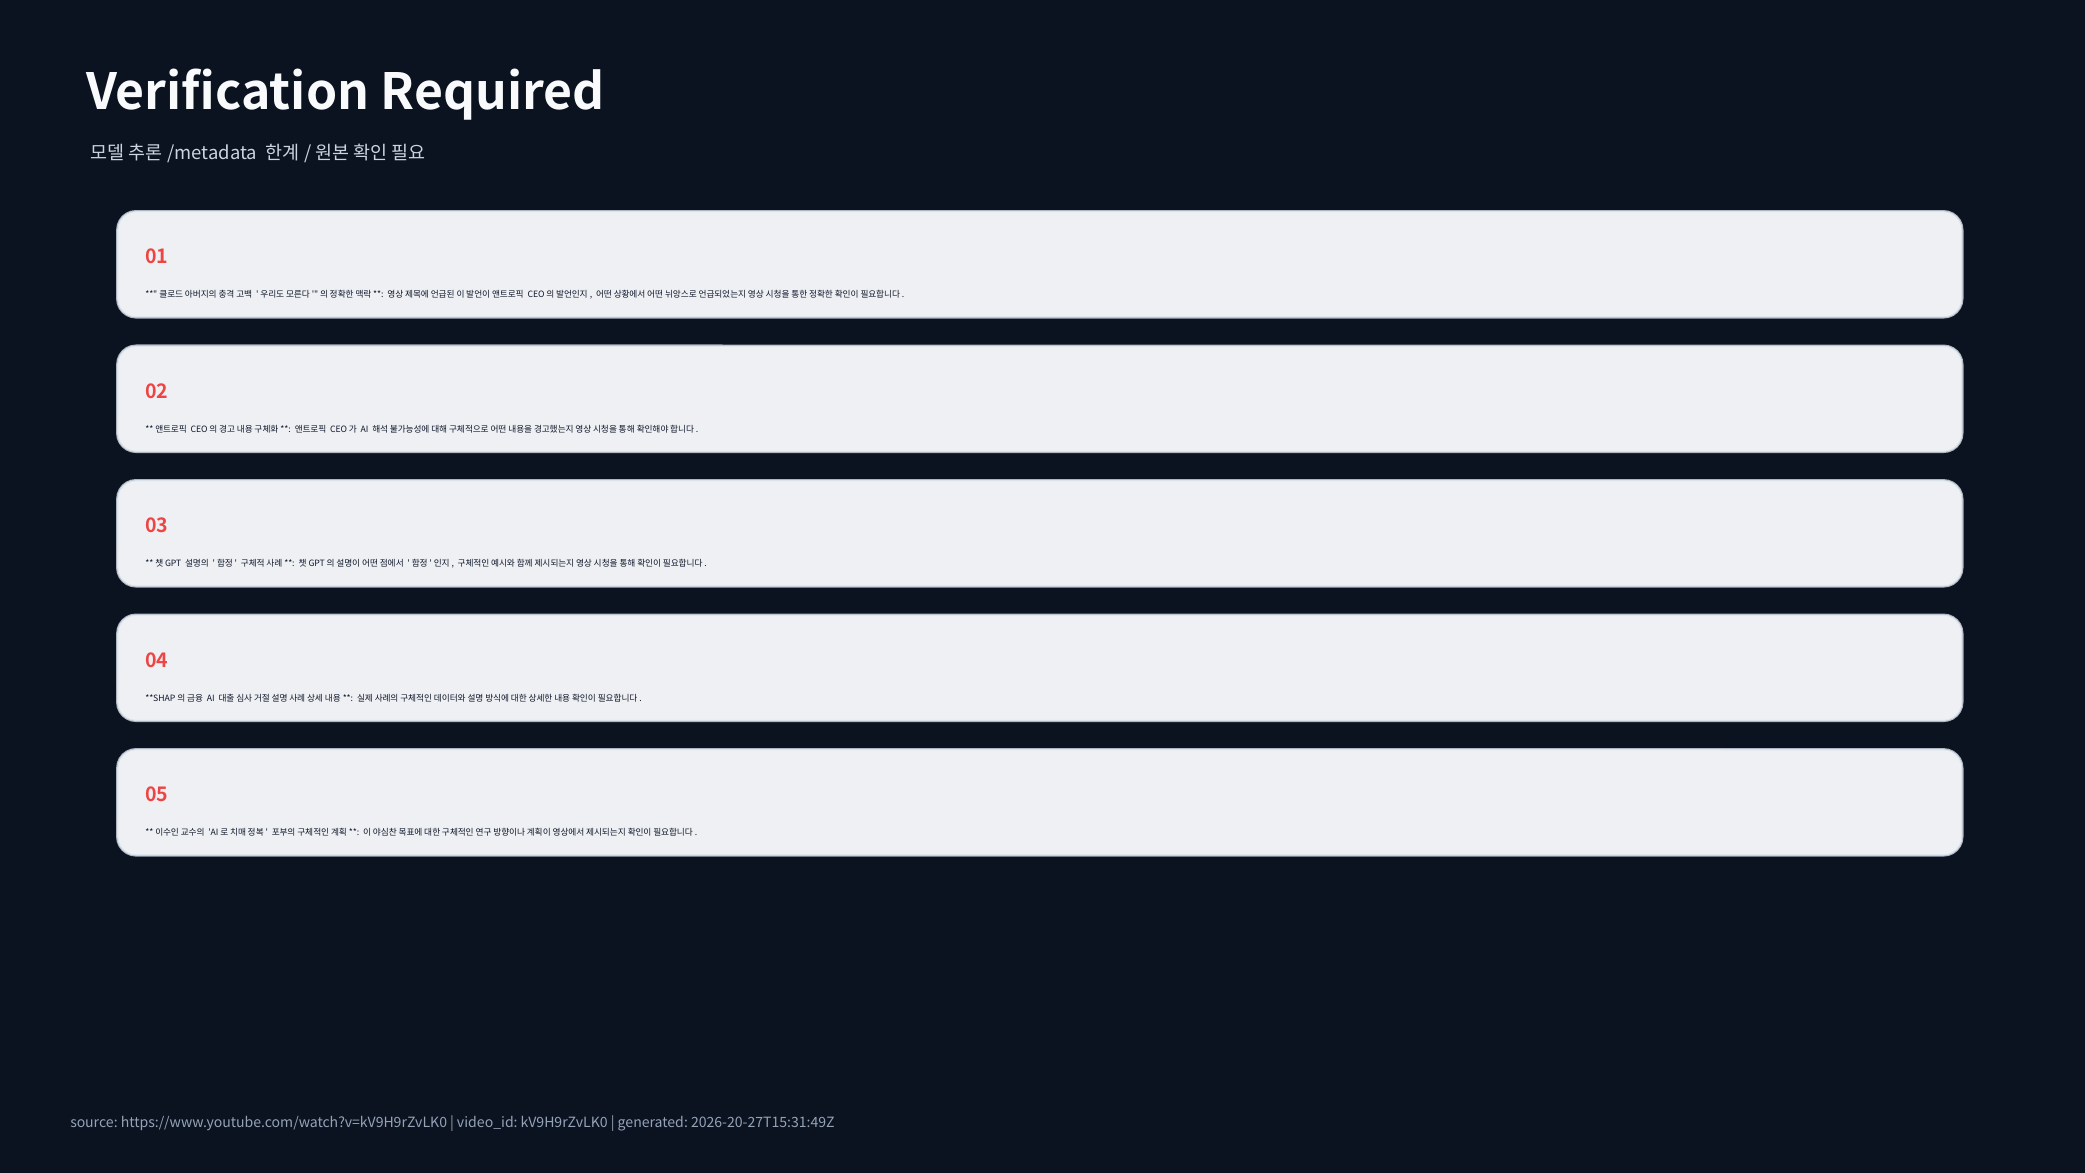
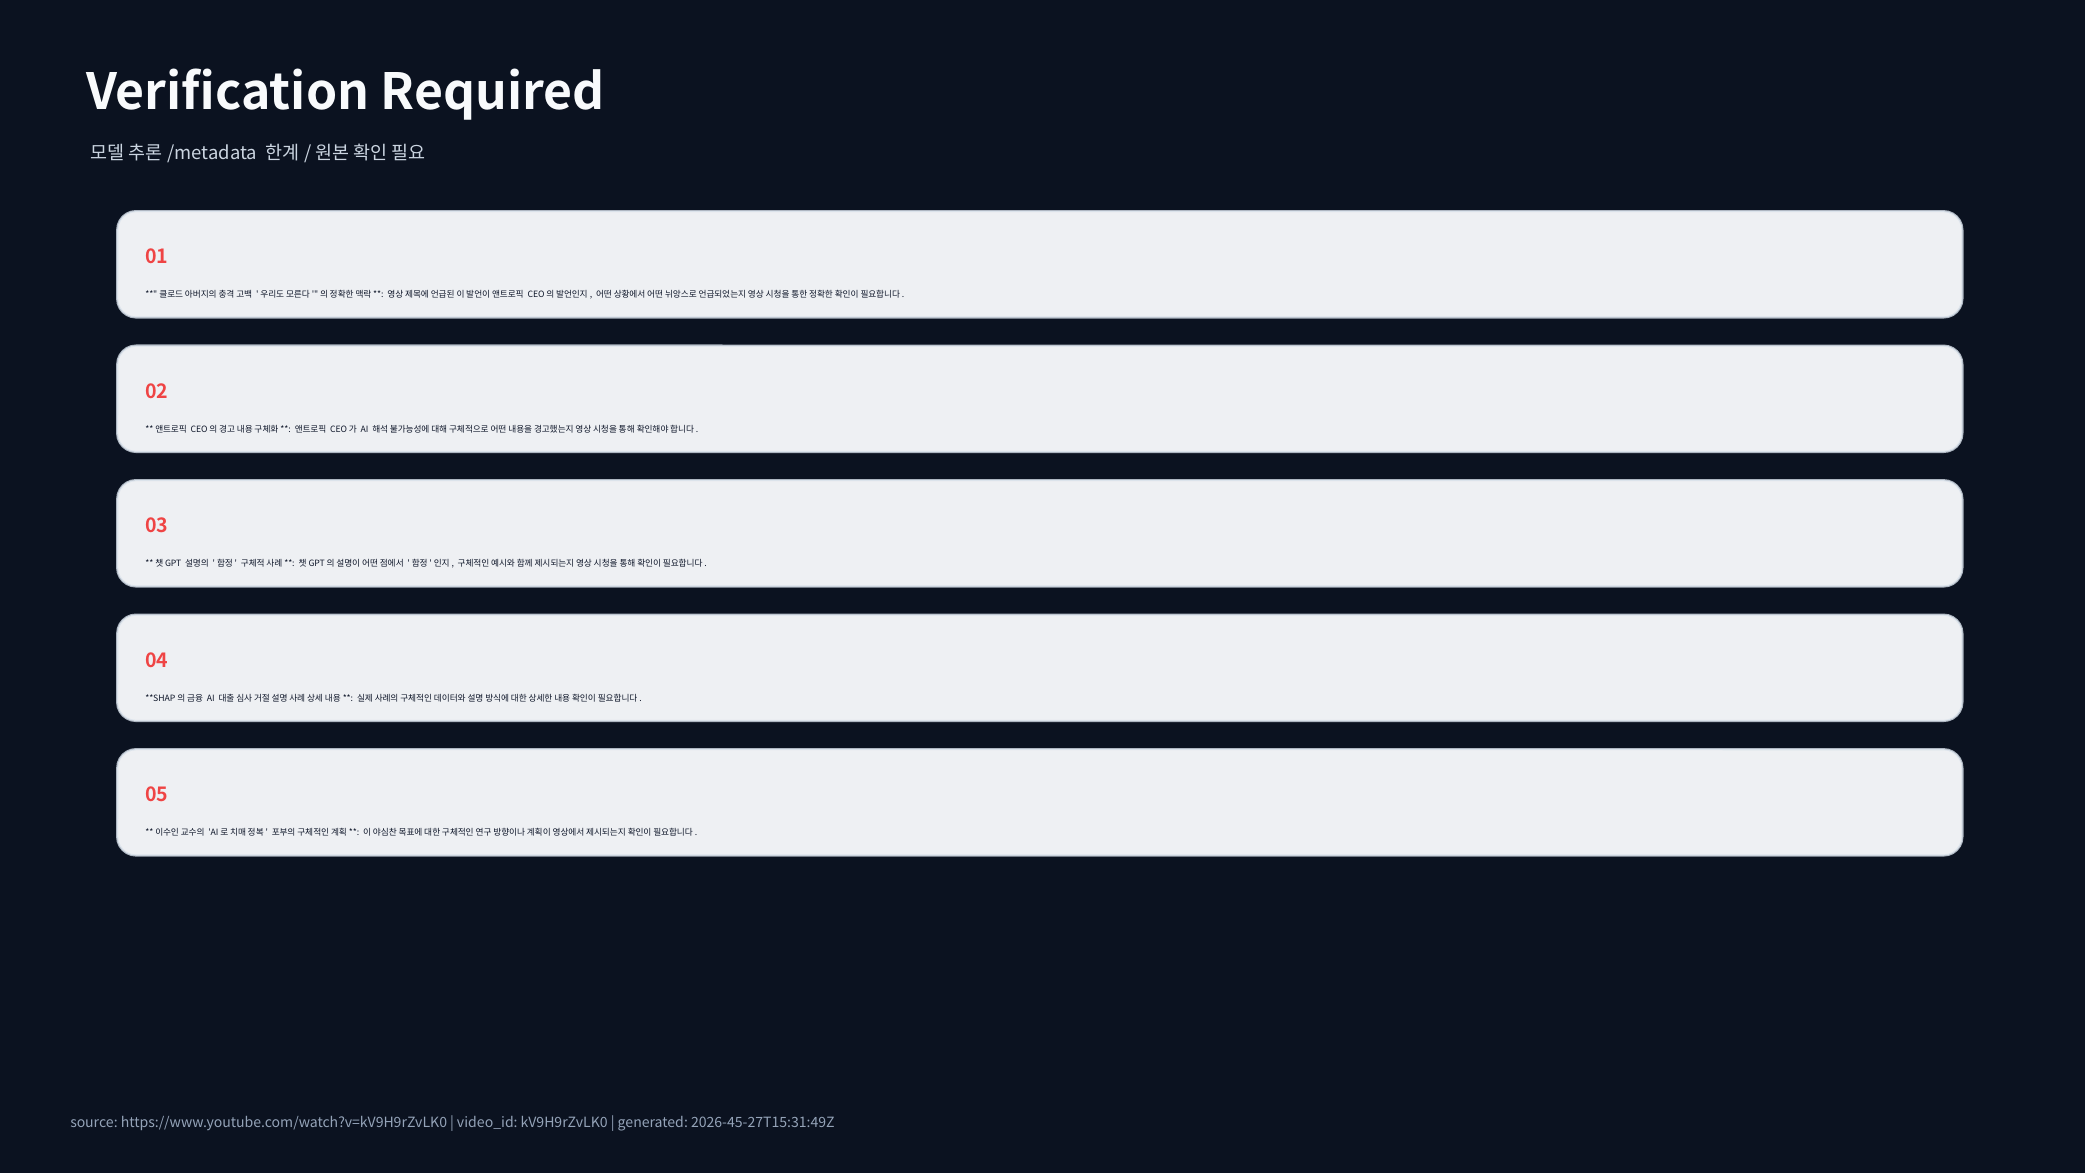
2026-20-27T15:31:49Z: 2026-20-27T15:31:49Z -> 2026-45-27T15:31:49Z
